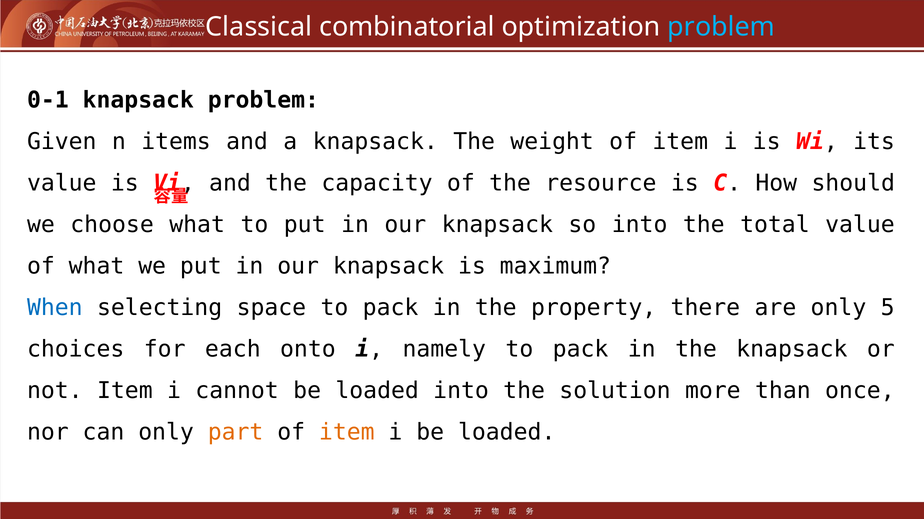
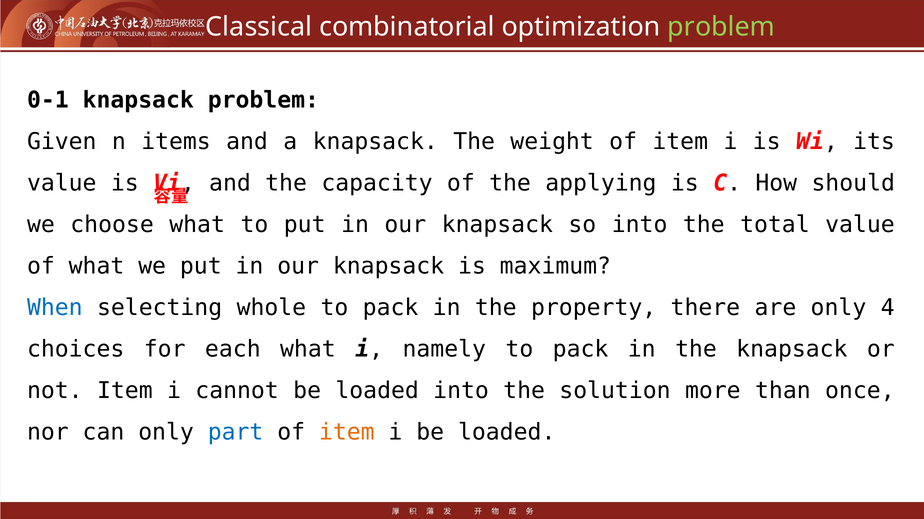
problem at (721, 27) colour: light blue -> light green
resource: resource -> applying
space: space -> whole
5: 5 -> 4
each onto: onto -> what
part colour: orange -> blue
